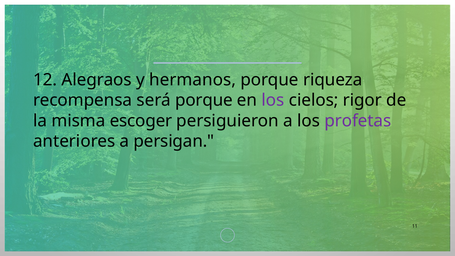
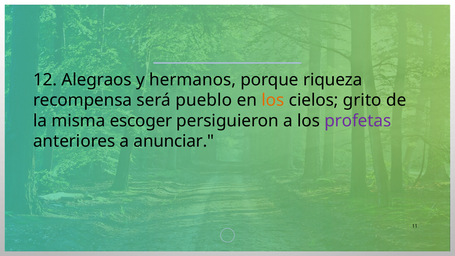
será porque: porque -> pueblo
los at (273, 100) colour: purple -> orange
rigor: rigor -> grito
persigan: persigan -> anunciar
